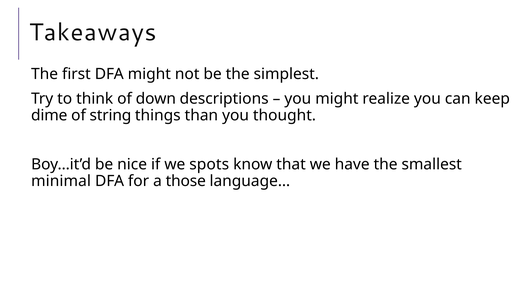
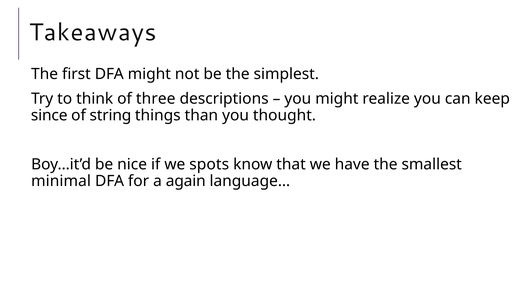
down: down -> three
dime: dime -> since
those: those -> again
